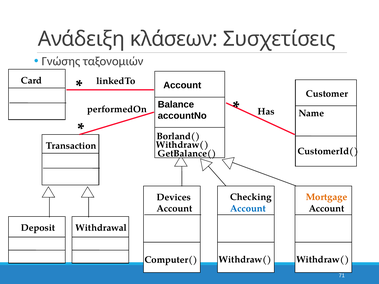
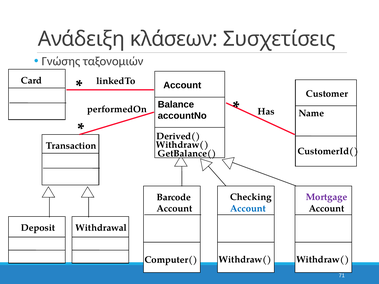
Borland(: Borland( -> Derived(
Mortgage colour: orange -> purple
Devices: Devices -> Barcode
